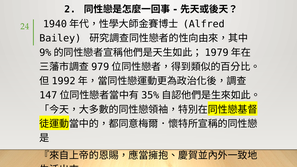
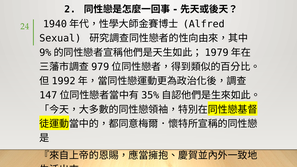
Bailey: Bailey -> Sexual
